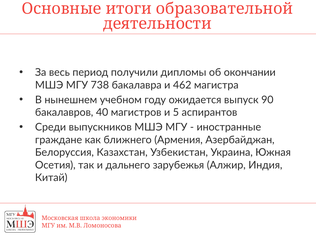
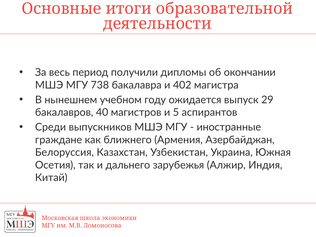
462: 462 -> 402
90: 90 -> 29
